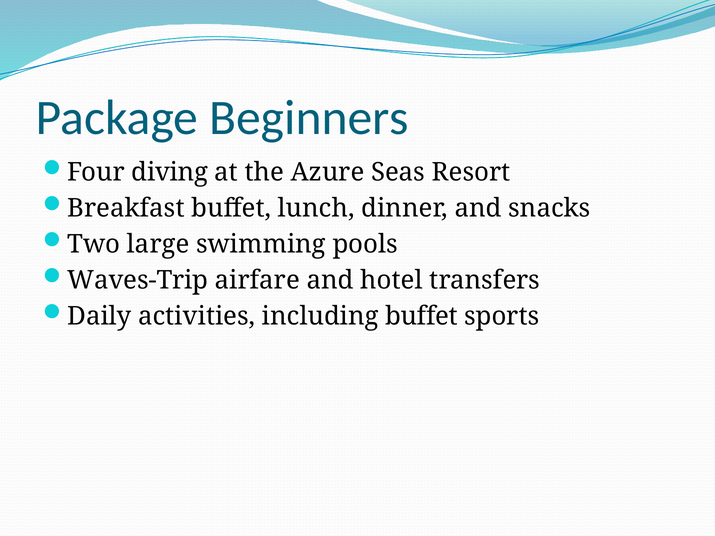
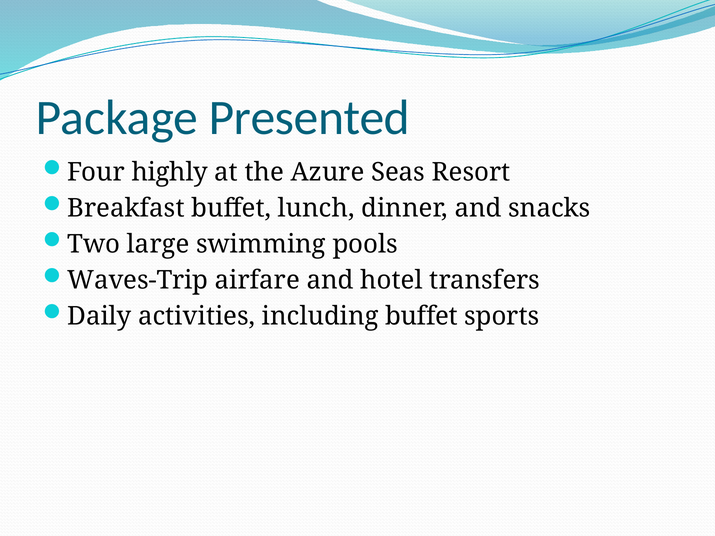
Beginners: Beginners -> Presented
diving: diving -> highly
